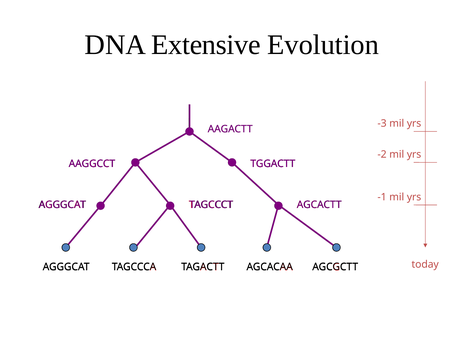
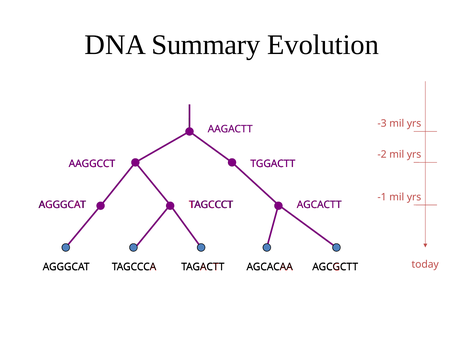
Extensive: Extensive -> Summary
